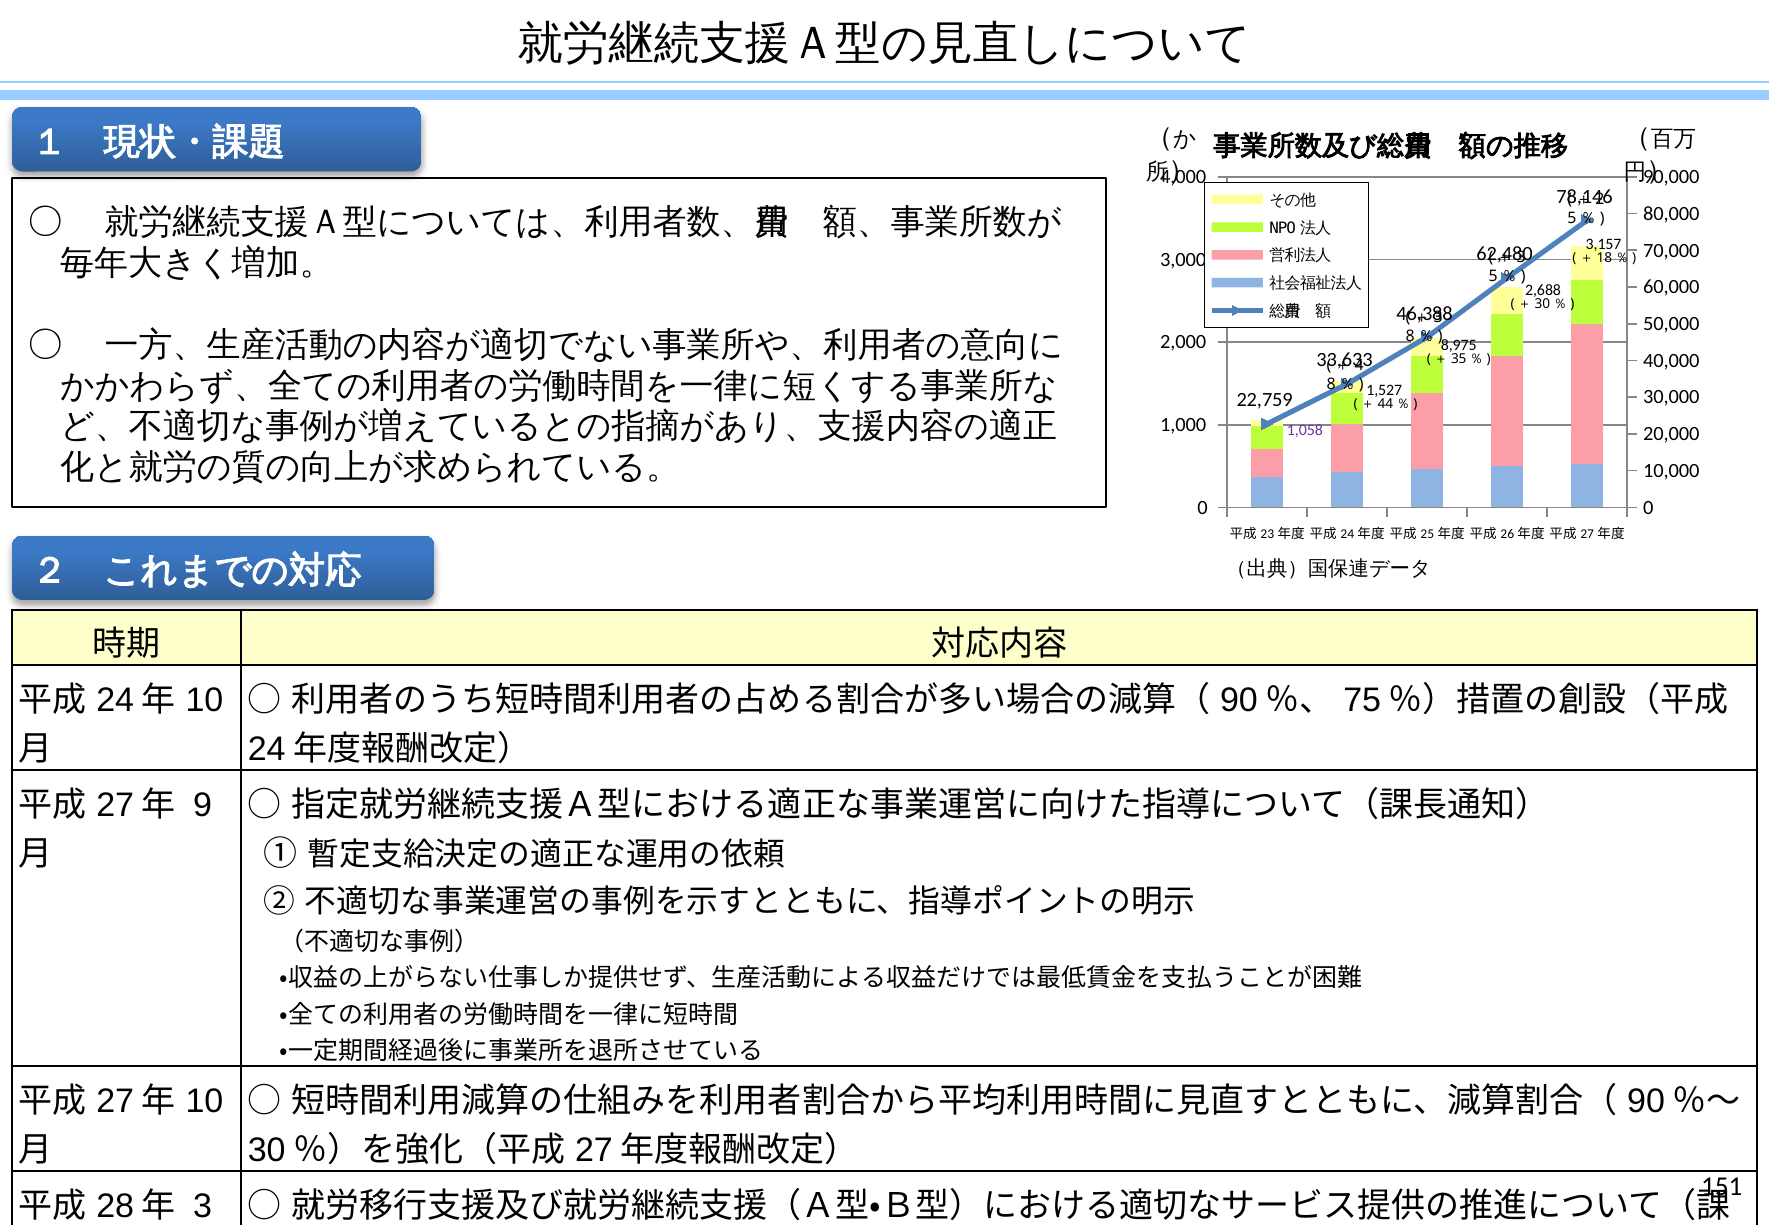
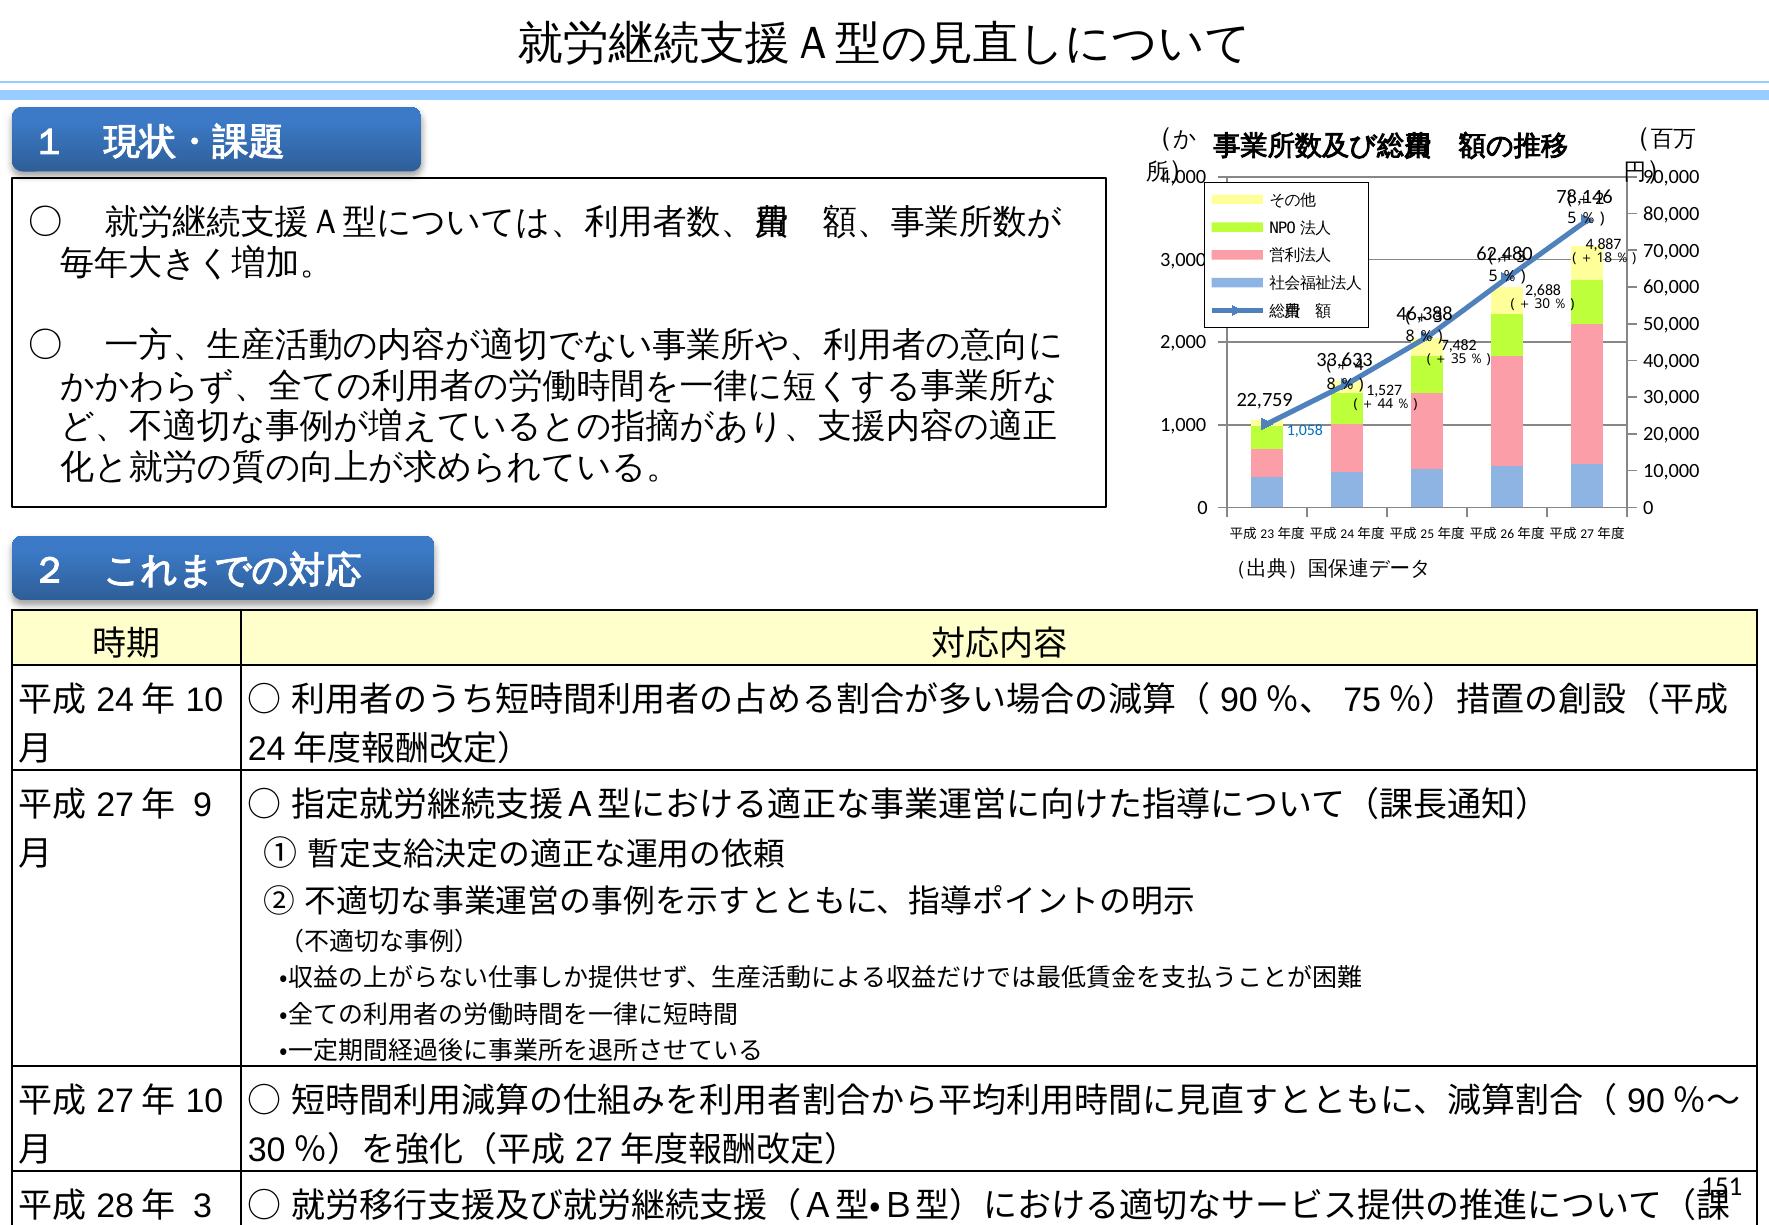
3,157: 3,157 -> 4,887
8,975: 8,975 -> 7,482
1,058 colour: purple -> blue
